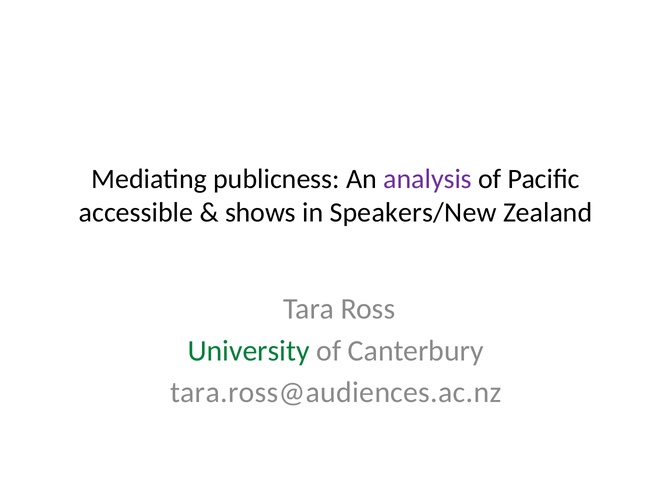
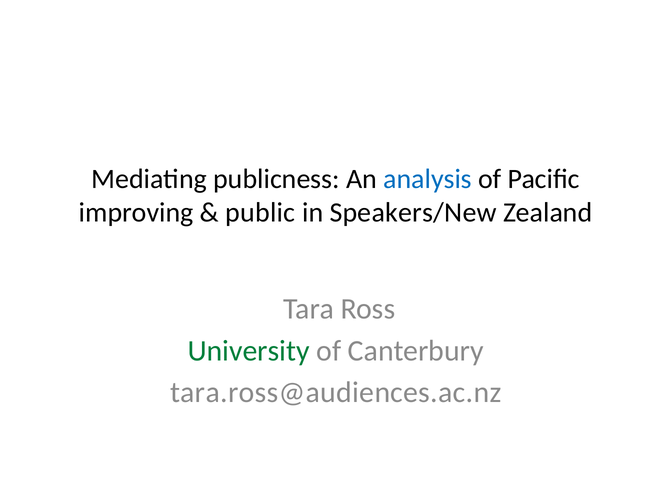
analysis colour: purple -> blue
accessible: accessible -> improving
shows: shows -> public
